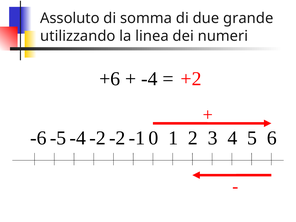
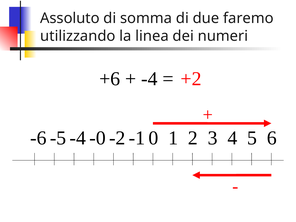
grande: grande -> faremo
-2 at (97, 138): -2 -> -0
